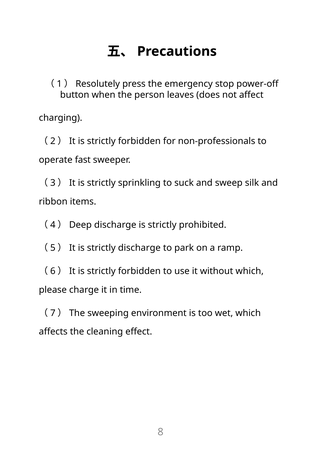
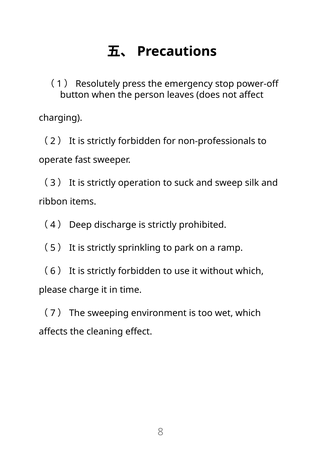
sprinkling: sprinkling -> operation
strictly discharge: discharge -> sprinkling
